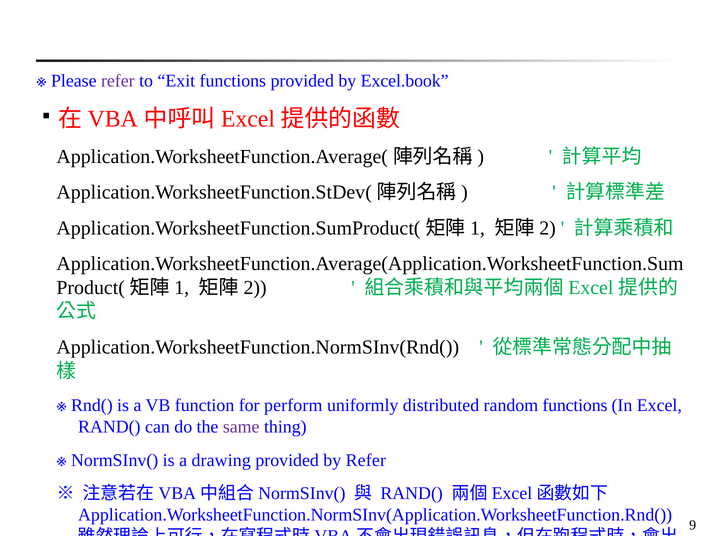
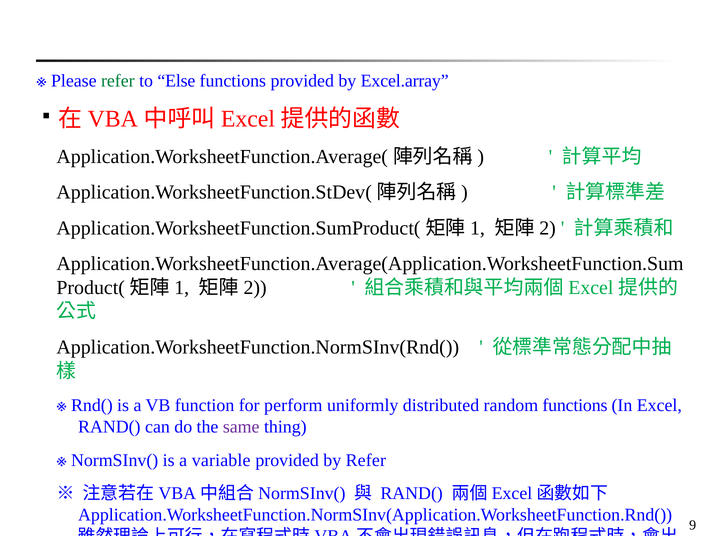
refer at (118, 81) colour: purple -> green
Exit: Exit -> Else
Excel.book: Excel.book -> Excel.array
drawing: drawing -> variable
